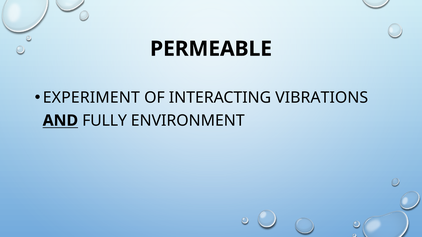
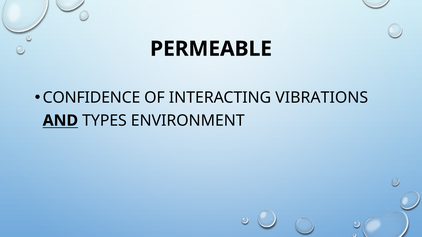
EXPERIMENT: EXPERIMENT -> CONFIDENCE
FULLY: FULLY -> TYPES
